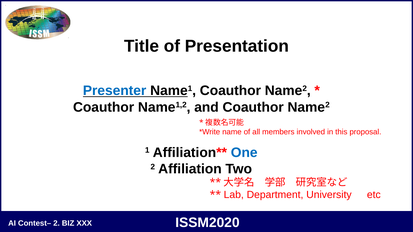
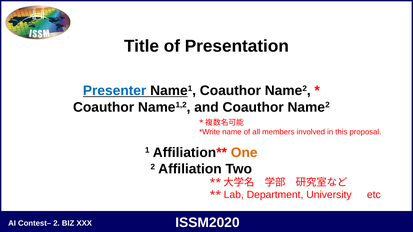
One colour: blue -> orange
